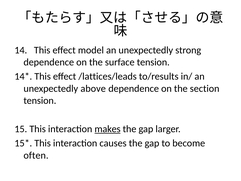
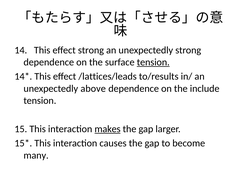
effect model: model -> strong
tension at (153, 62) underline: none -> present
section: section -> include
often: often -> many
